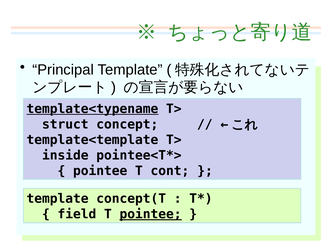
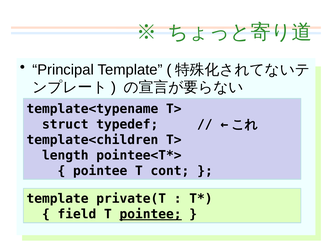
template<typename underline: present -> none
concept: concept -> typedef
template<template: template<template -> template<children
inside: inside -> length
concept(T: concept(T -> private(T
